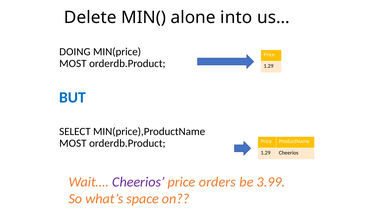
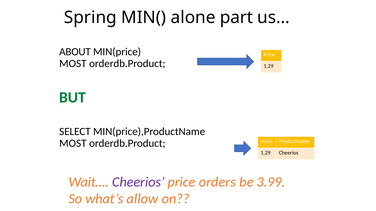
Delete: Delete -> Spring
into: into -> part
DOING: DOING -> ABOUT
BUT colour: blue -> green
space: space -> allow
